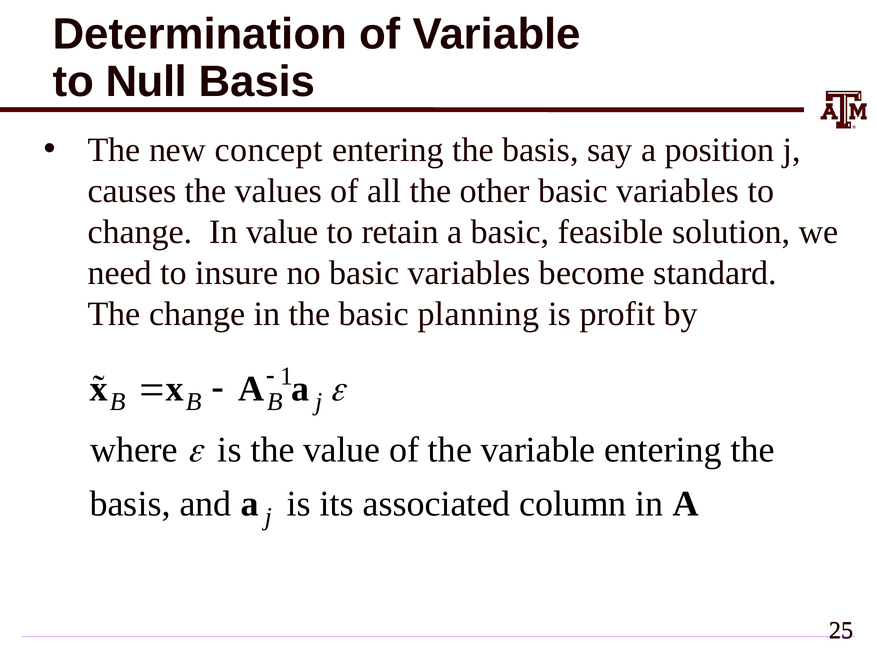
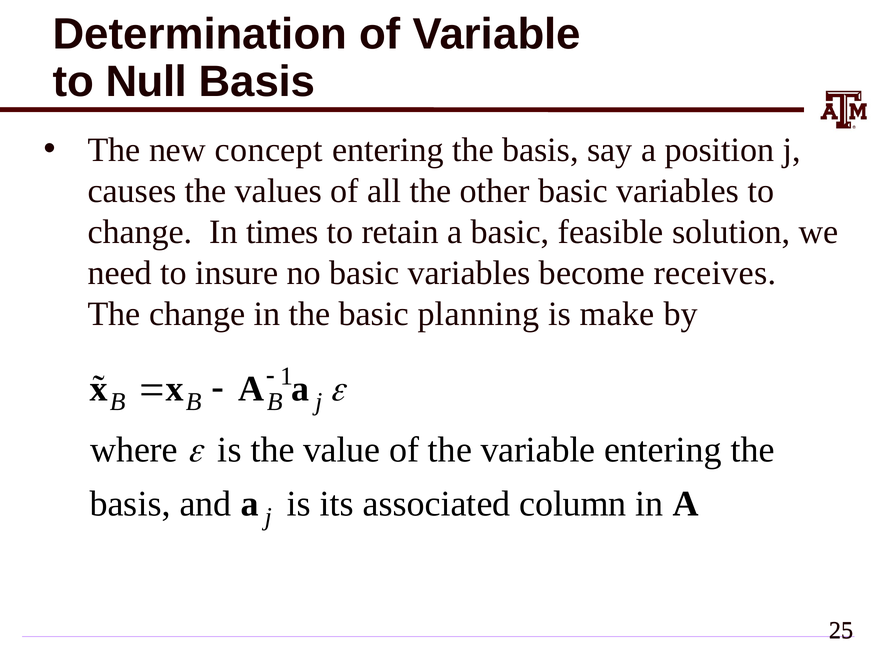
In value: value -> times
standard: standard -> receives
profit: profit -> make
